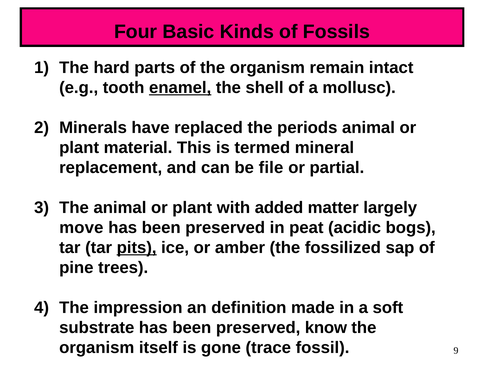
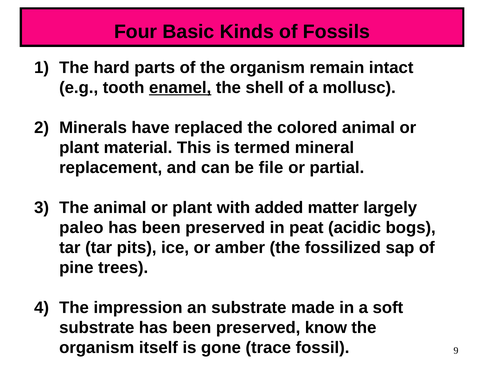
periods: periods -> colored
move: move -> paleo
pits underline: present -> none
an definition: definition -> substrate
